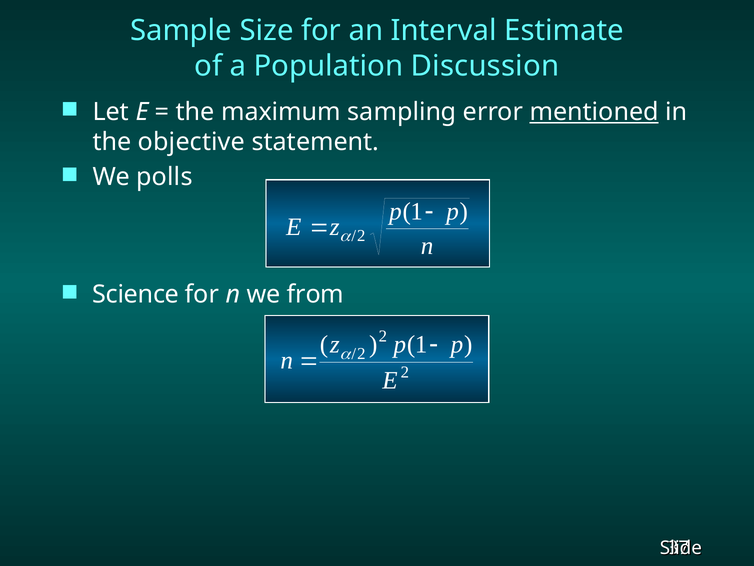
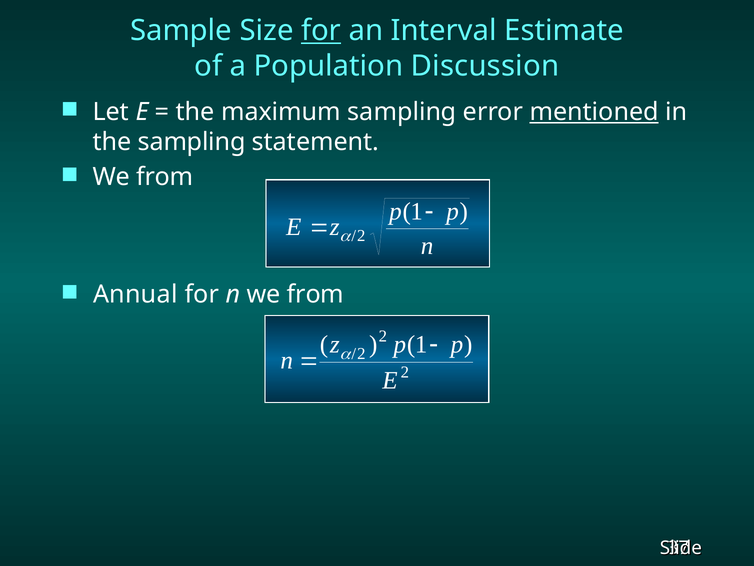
for at (321, 31) underline: none -> present
the objective: objective -> sampling
polls at (164, 177): polls -> from
Science: Science -> Annual
